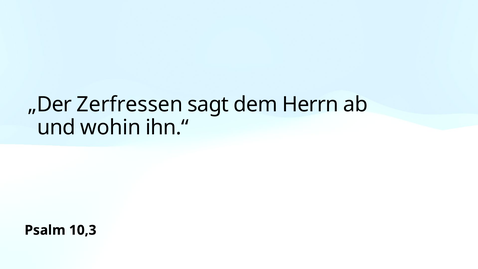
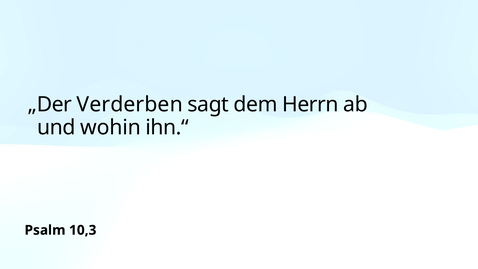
Zerfressen: Zerfressen -> Verderben
